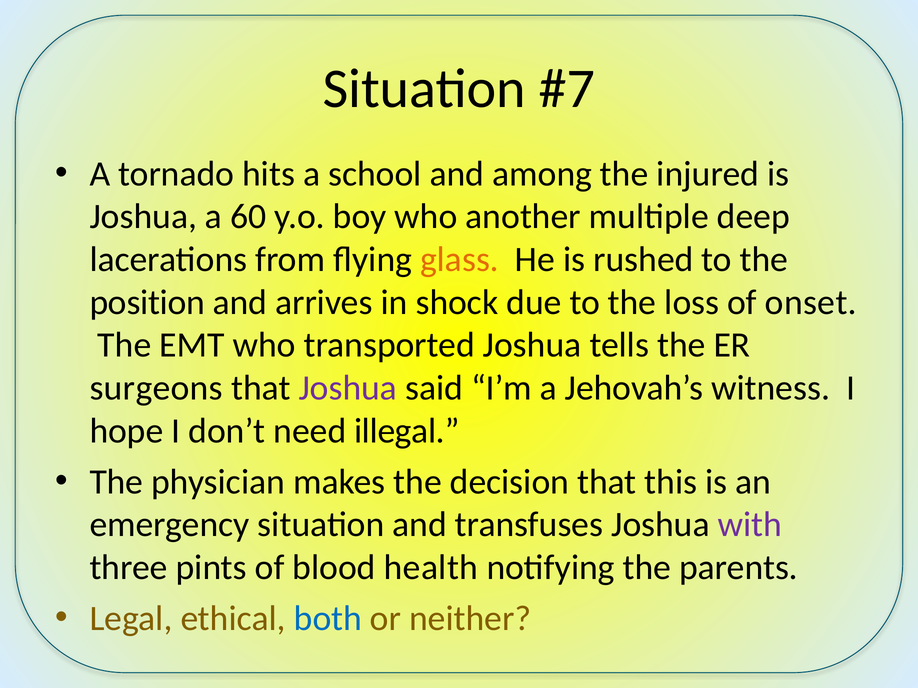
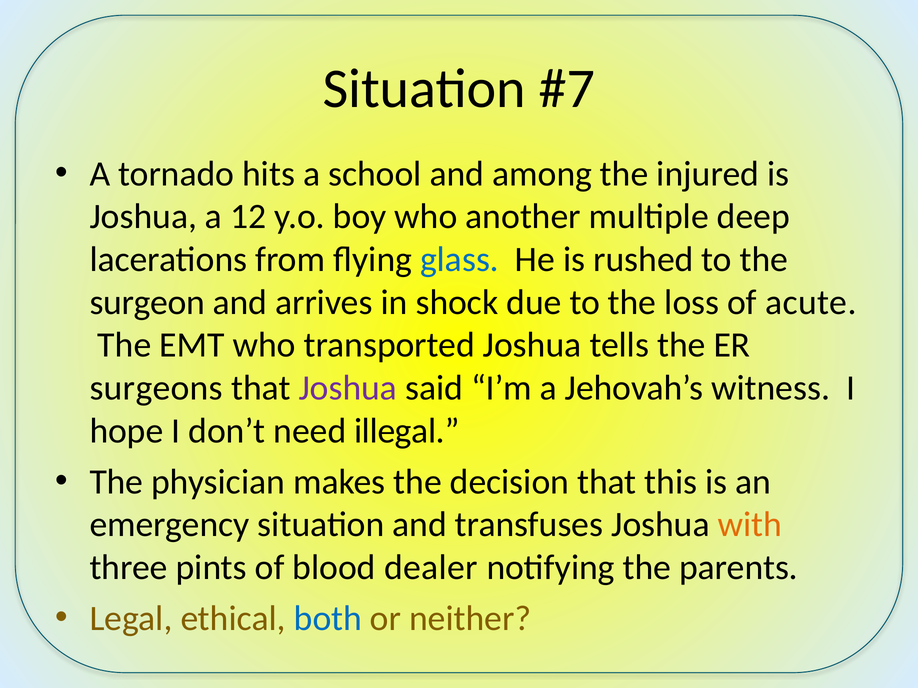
60: 60 -> 12
glass colour: orange -> blue
position: position -> surgeon
onset: onset -> acute
with colour: purple -> orange
health: health -> dealer
